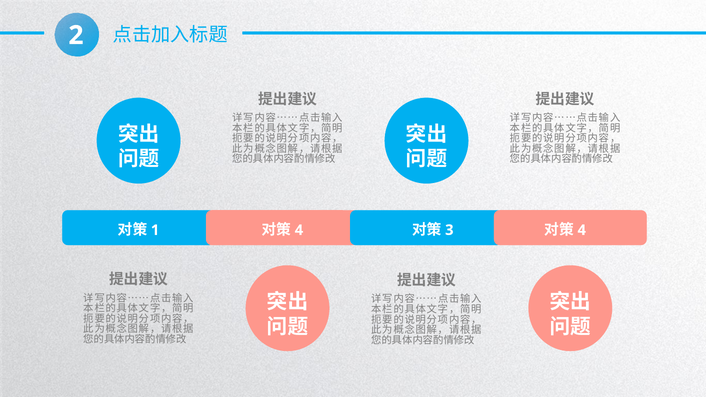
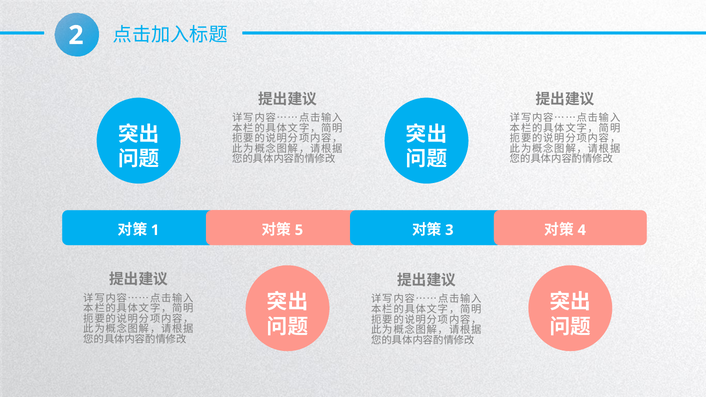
4 at (299, 230): 4 -> 5
